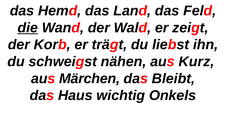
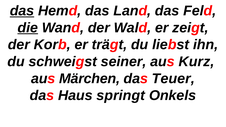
das at (22, 11) underline: none -> present
nähen: nähen -> seiner
Bleibt: Bleibt -> Teuer
wichtig: wichtig -> springt
